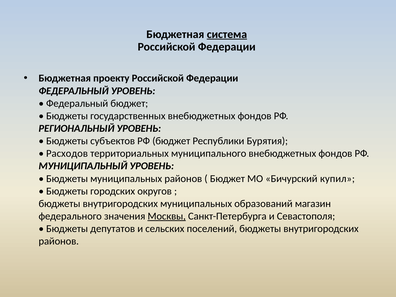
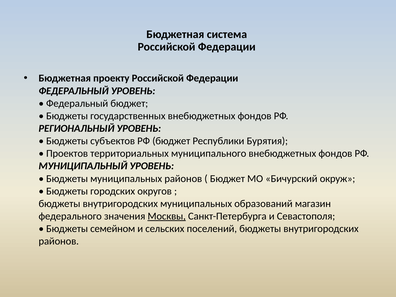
система underline: present -> none
Расходов: Расходов -> Проектов
купил: купил -> окруж
депутатов: депутатов -> семейном
